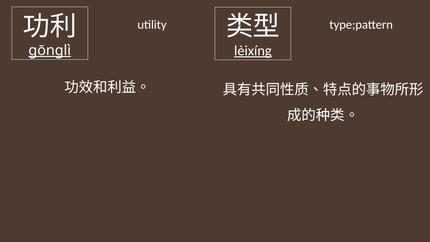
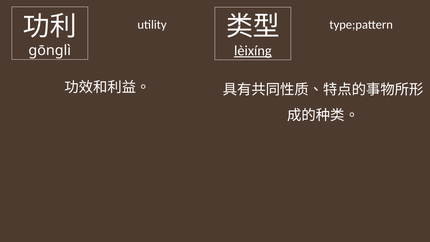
gōnglì underline: present -> none
